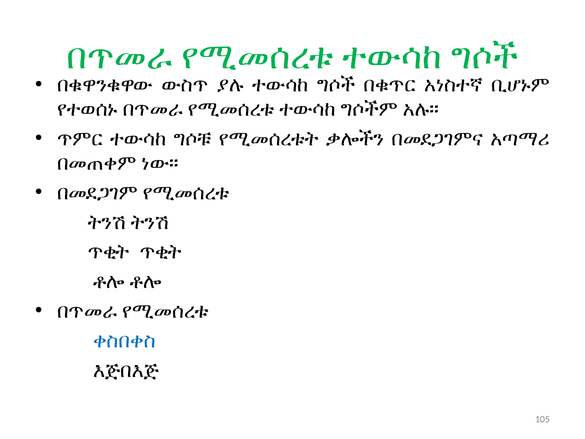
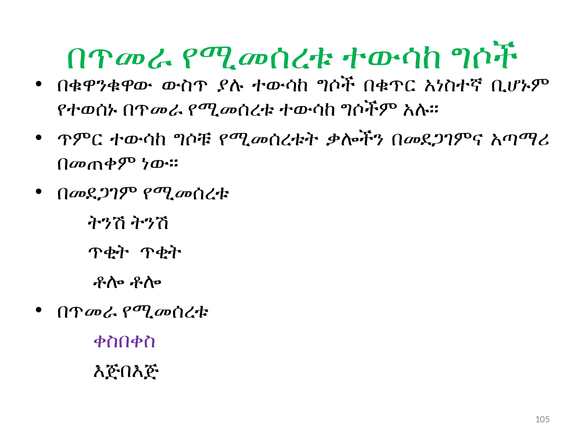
ቀስበቀስ colour: blue -> purple
